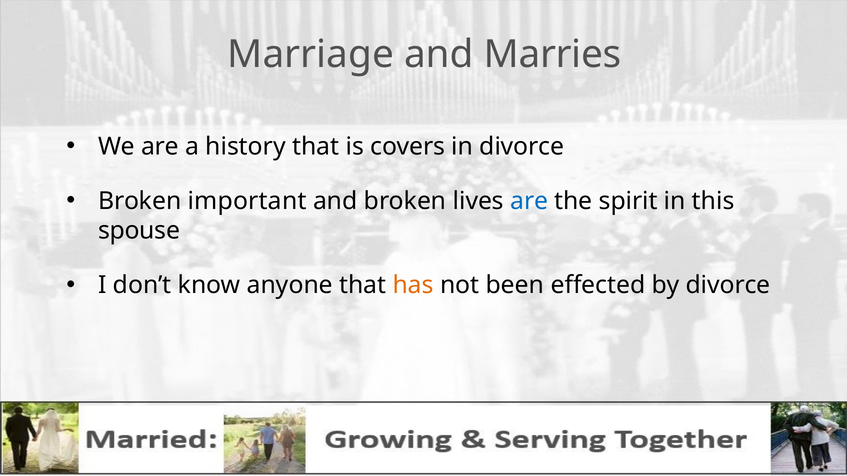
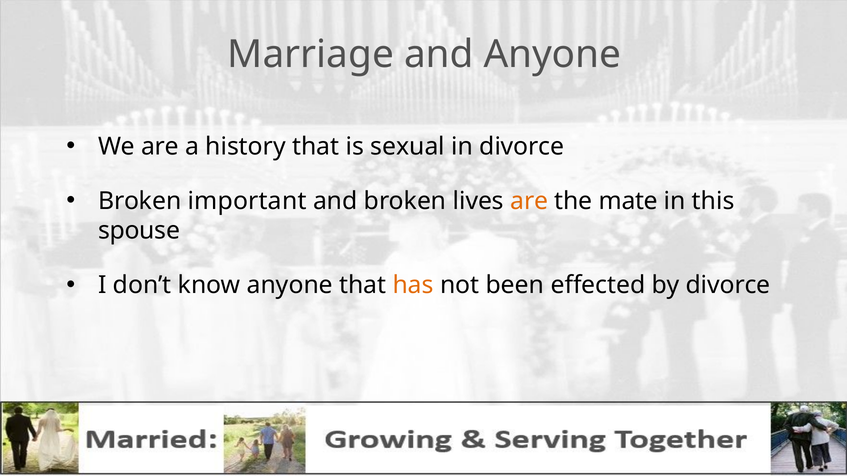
and Marries: Marries -> Anyone
covers: covers -> sexual
are at (529, 201) colour: blue -> orange
spirit: spirit -> mate
